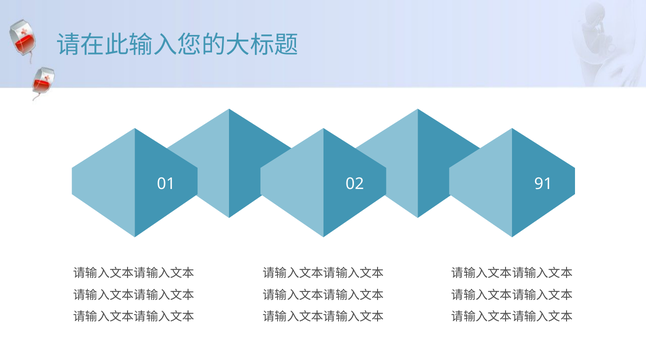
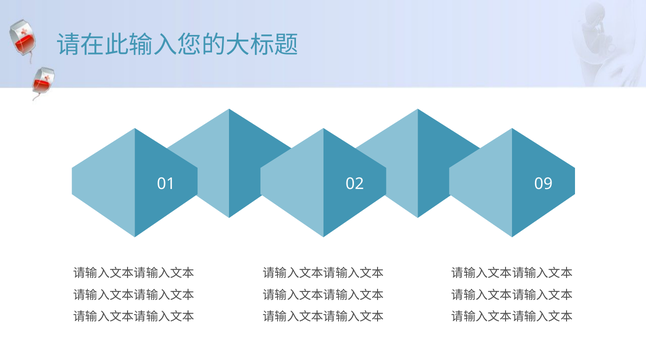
91: 91 -> 09
